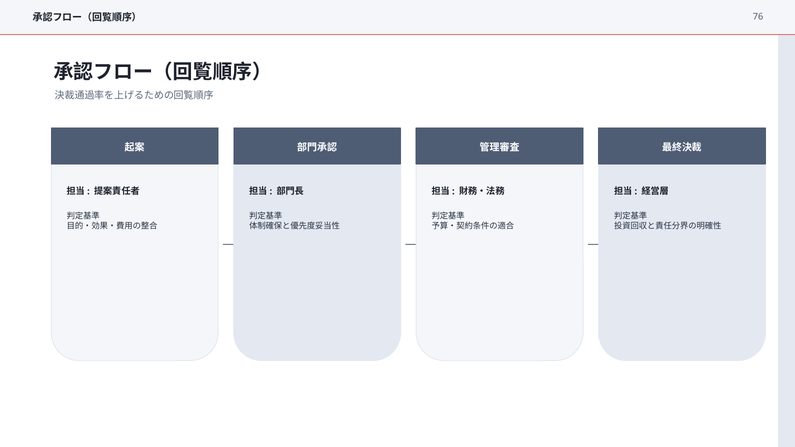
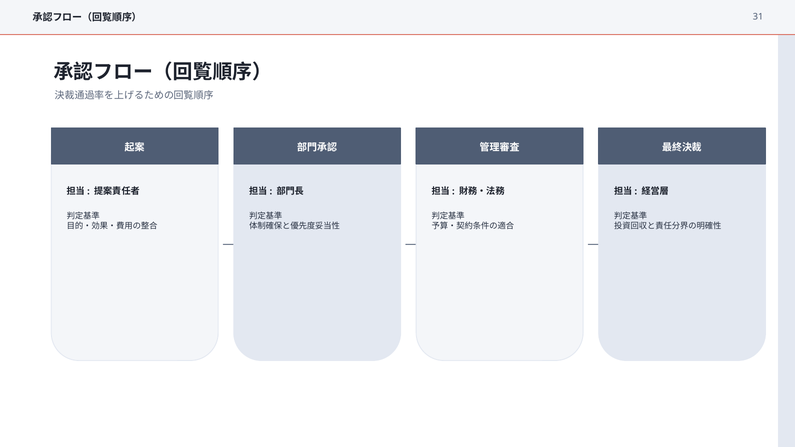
76: 76 -> 31
